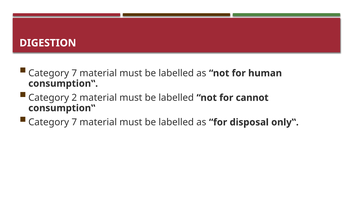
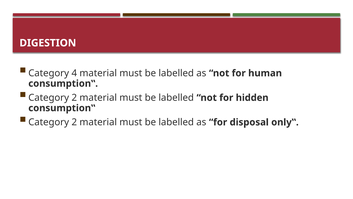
7 at (74, 73): 7 -> 4
cannot: cannot -> hidden
7 at (74, 122): 7 -> 2
